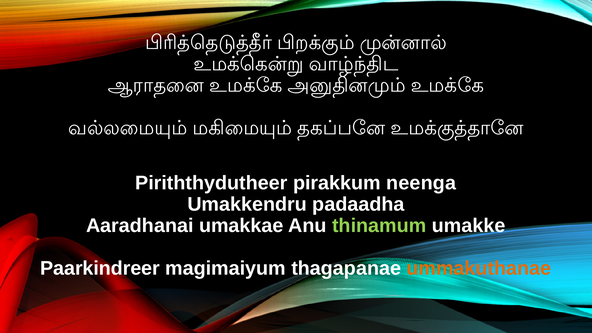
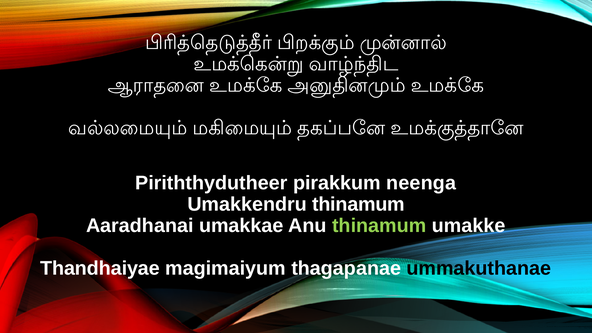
Umakkendru padaadha: padaadha -> thinamum
Paarkindreer: Paarkindreer -> Thandhaiyae
ummakuthanae colour: orange -> black
